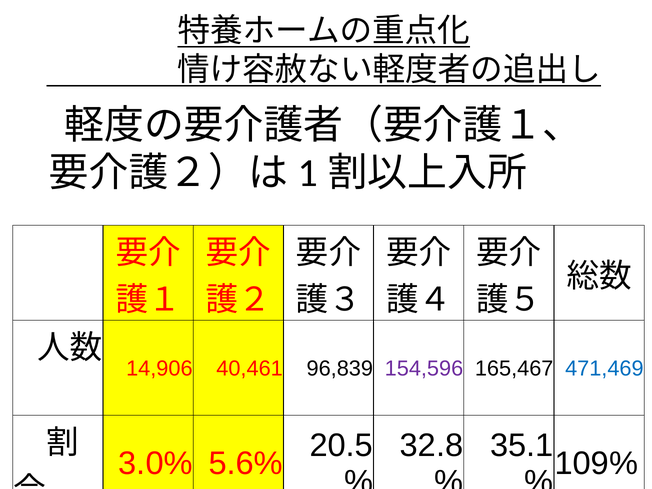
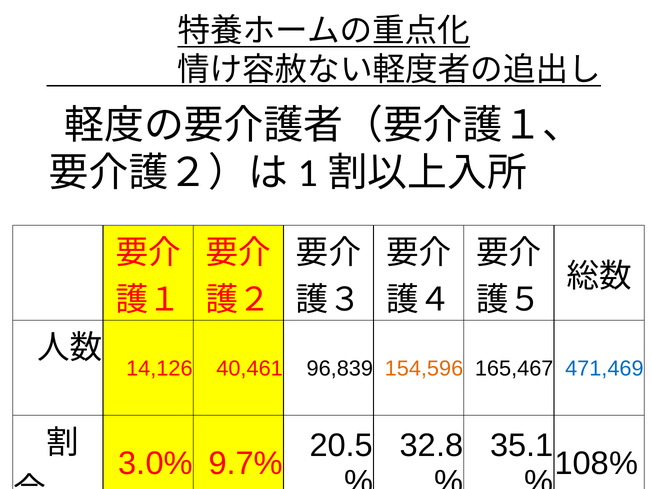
14,906: 14,906 -> 14,126
154,596 colour: purple -> orange
5.6%: 5.6% -> 9.7%
109%: 109% -> 108%
